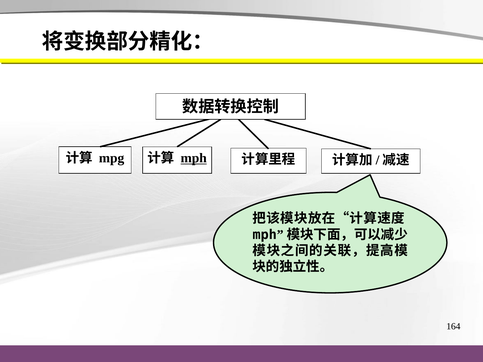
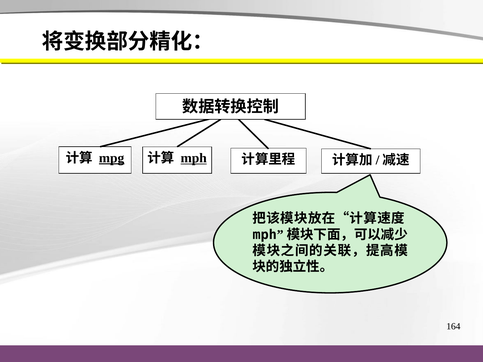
mpg underline: none -> present
